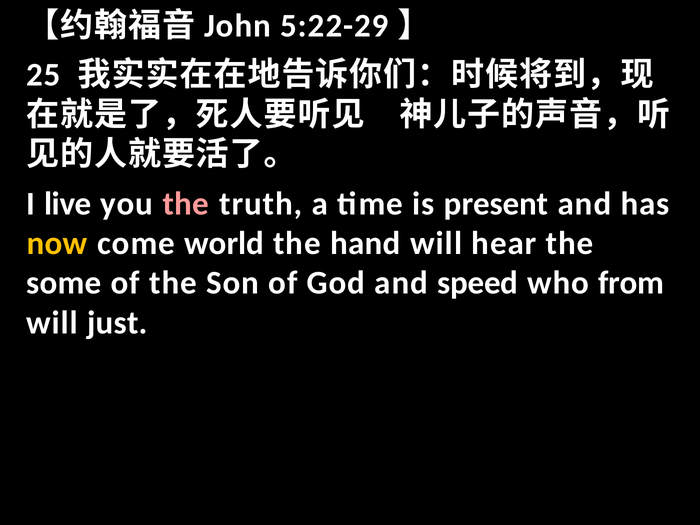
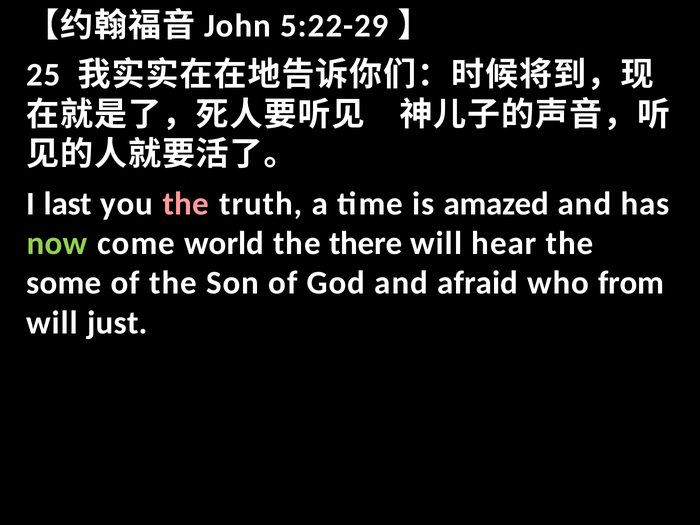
live: live -> last
present: present -> amazed
now colour: yellow -> light green
hand: hand -> there
speed: speed -> afraid
